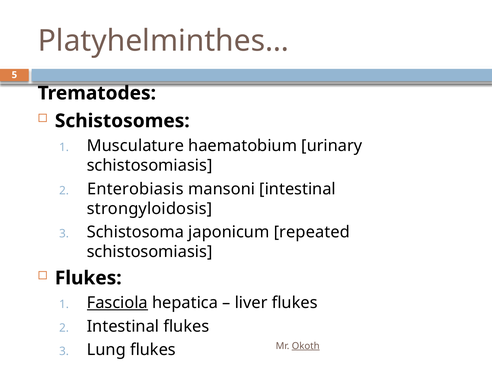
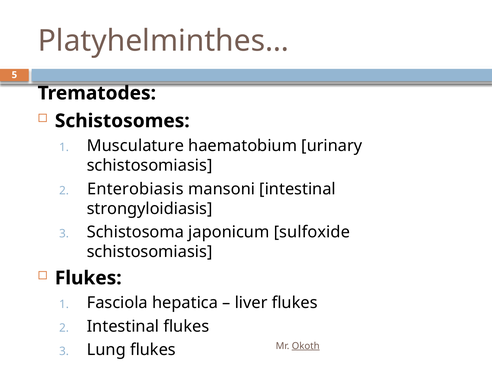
strongyloidosis: strongyloidosis -> strongyloidiasis
repeated: repeated -> sulfoxide
Fasciola underline: present -> none
